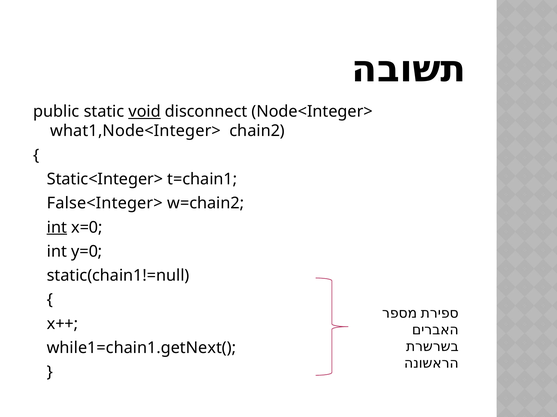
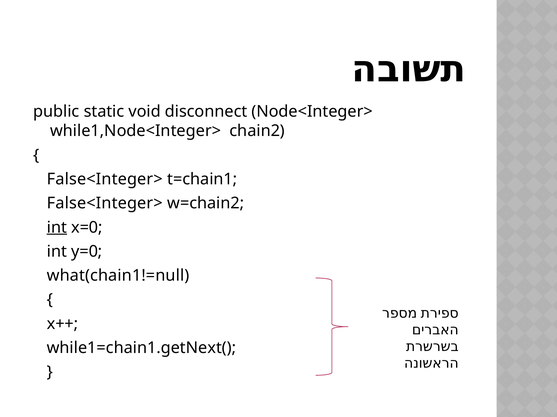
void underline: present -> none
what1,Node<Integer>: what1,Node<Integer> -> while1,Node<Integer>
Static<Integer> at (105, 179): Static<Integer> -> False<Integer>
static(chain1!=null: static(chain1!=null -> what(chain1!=null
